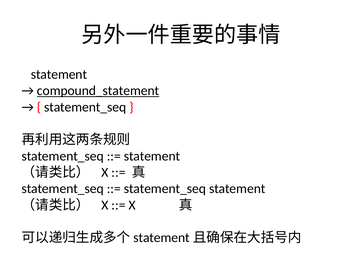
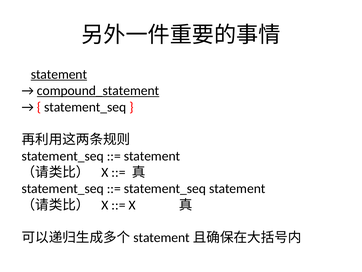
statement at (59, 74) underline: none -> present
